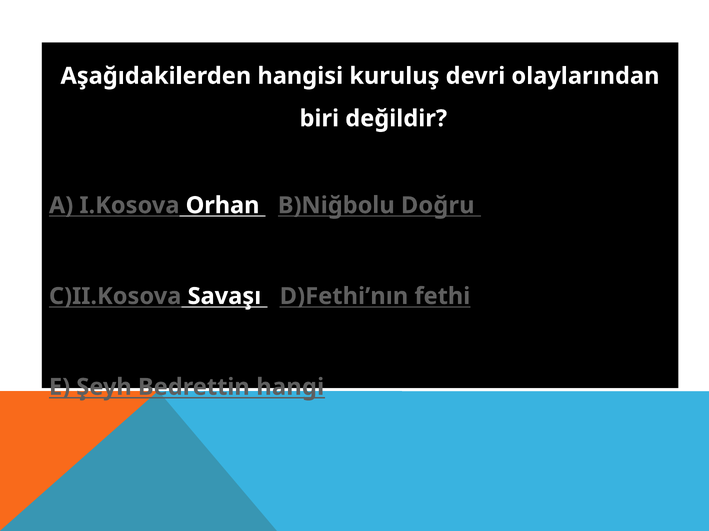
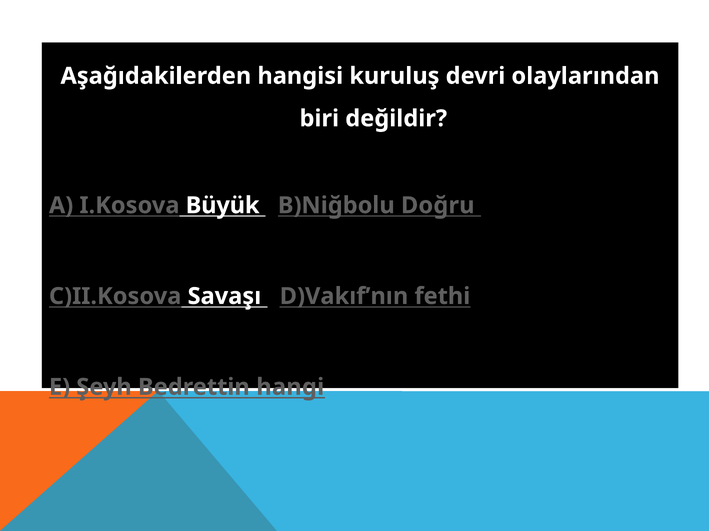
Orhan: Orhan -> Büyük
D)Fethi’nın: D)Fethi’nın -> D)Vakıf’nın
